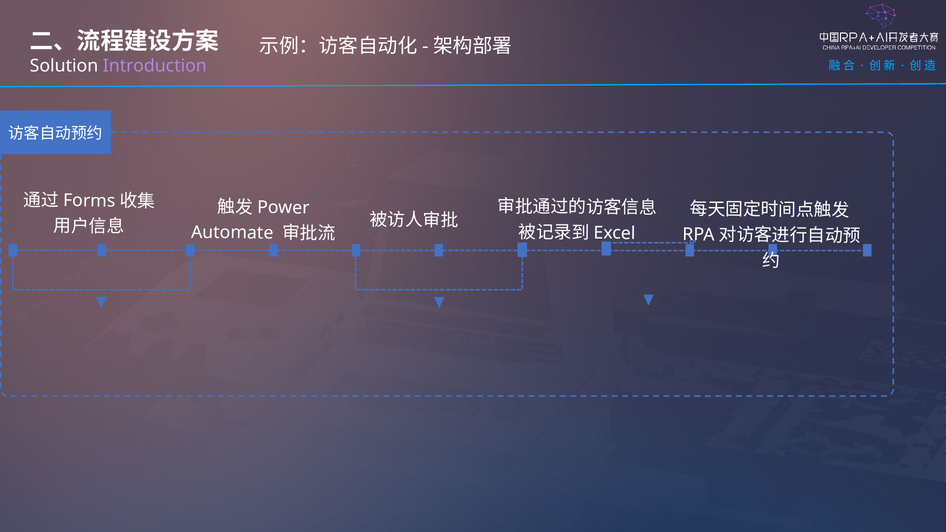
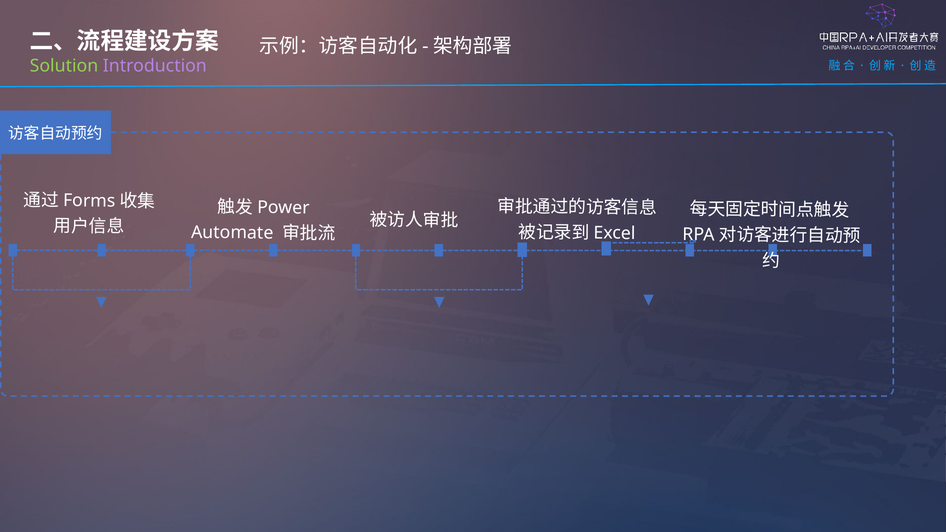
Solution colour: white -> light green
